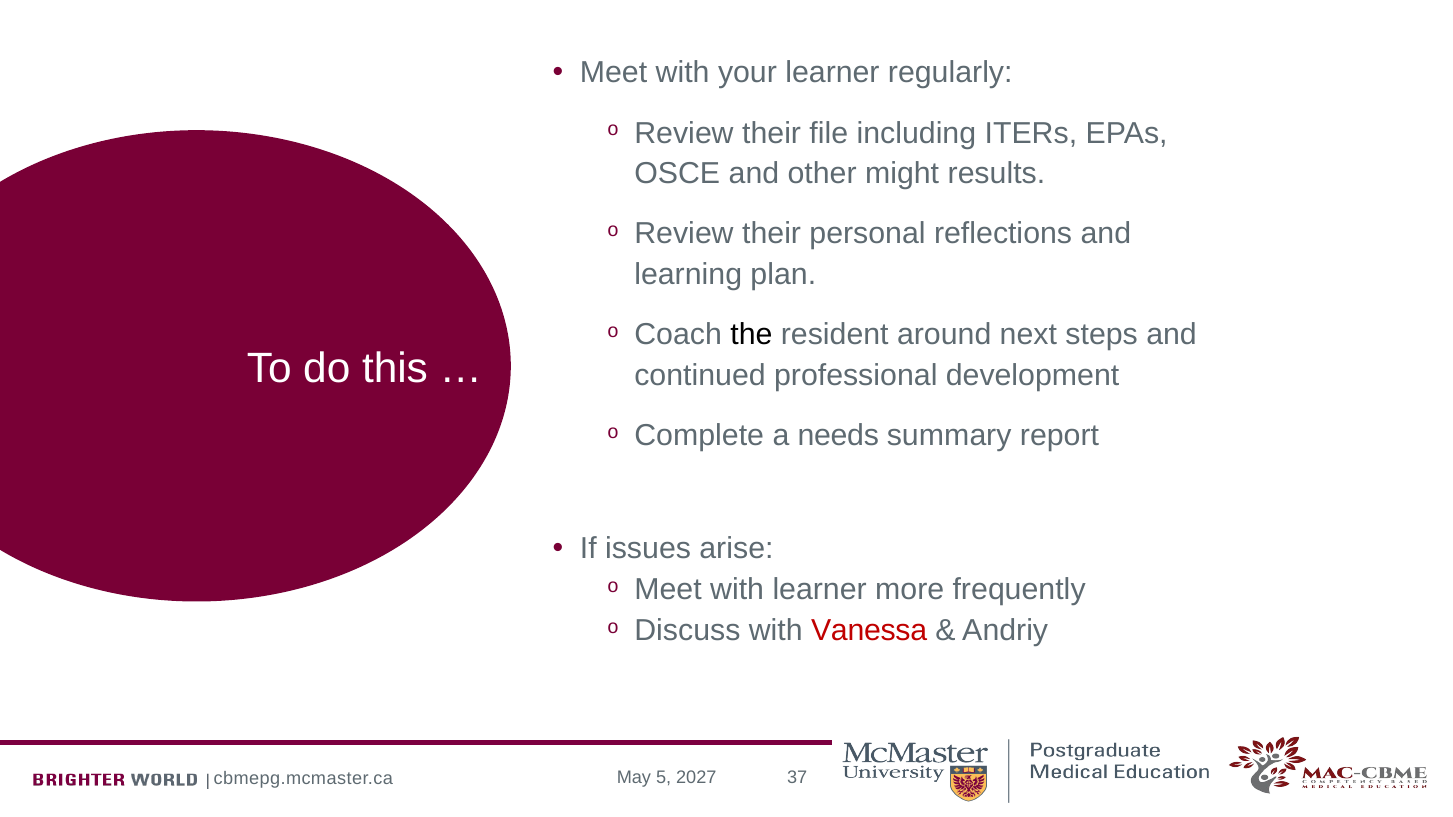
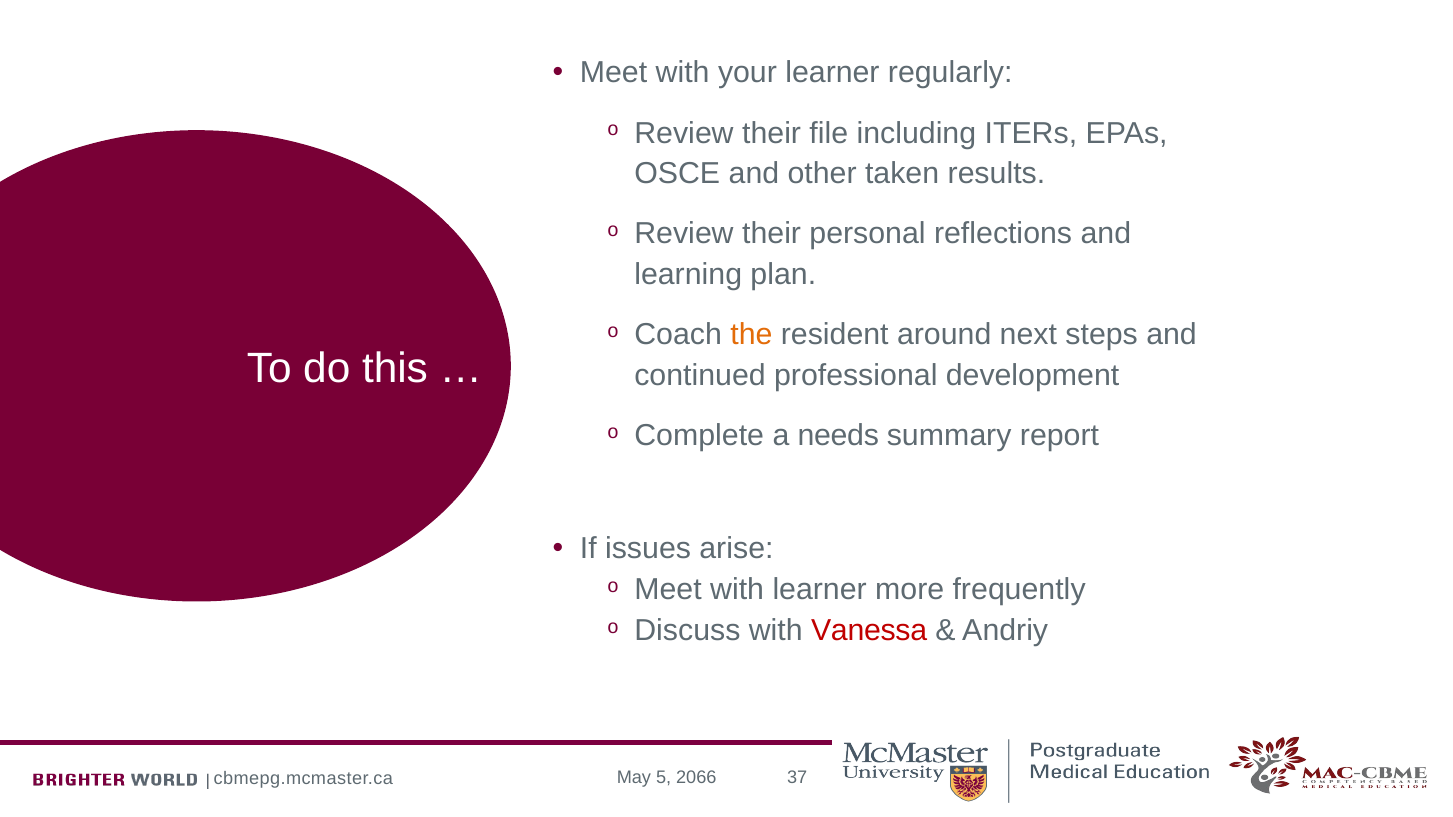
might: might -> taken
the colour: black -> orange
2027: 2027 -> 2066
